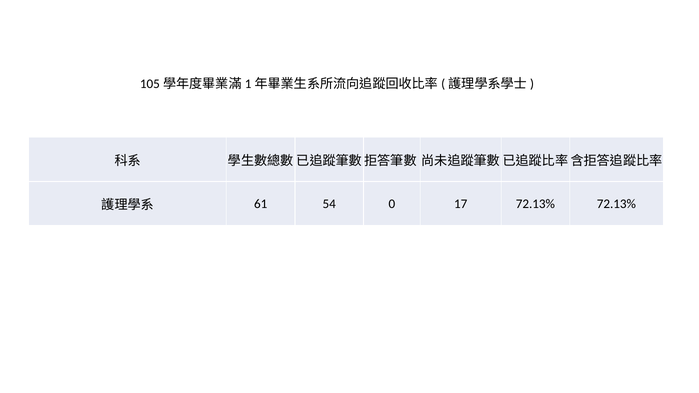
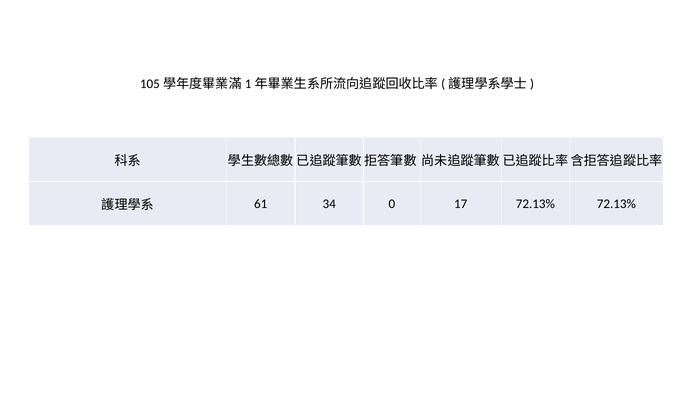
54: 54 -> 34
